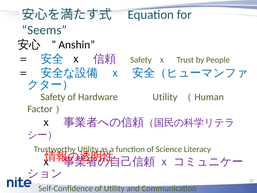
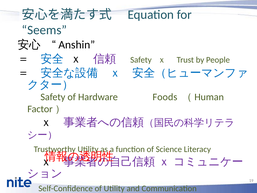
Hardware Utility: Utility -> Foods
